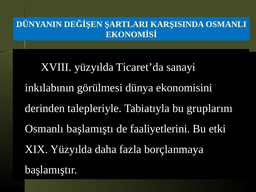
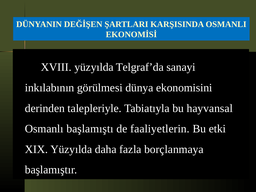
Ticaret’da: Ticaret’da -> Telgraf’da
gruplarını: gruplarını -> hayvansal
faaliyetlerini: faaliyetlerini -> faaliyetlerin
